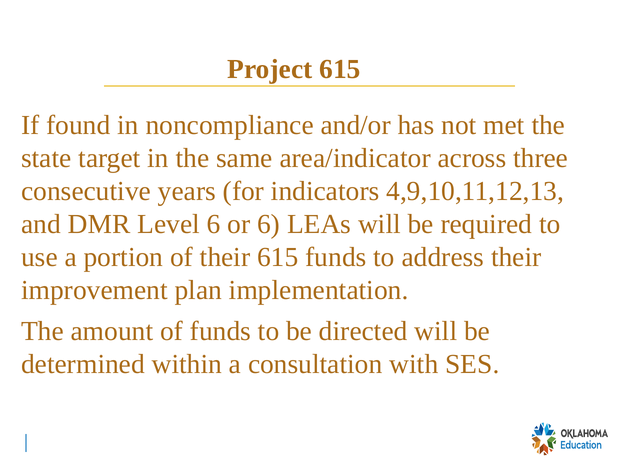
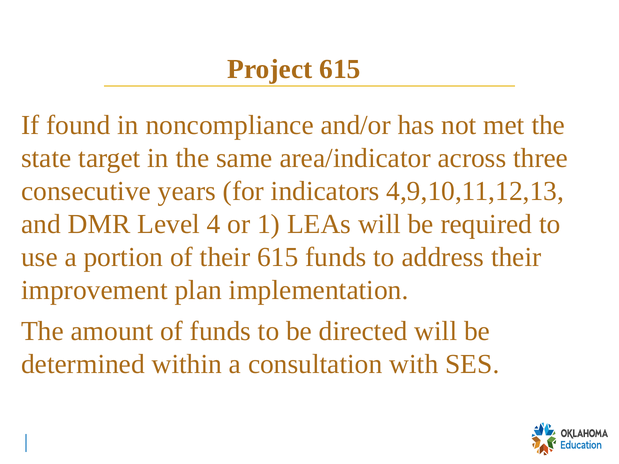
Level 6: 6 -> 4
or 6: 6 -> 1
